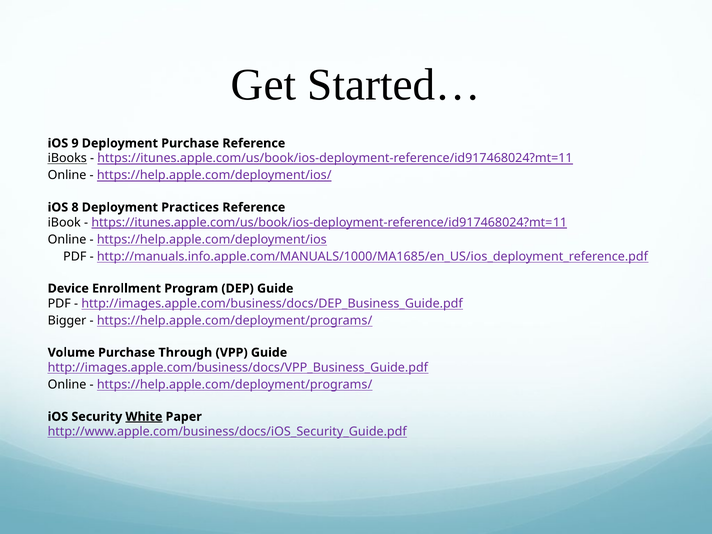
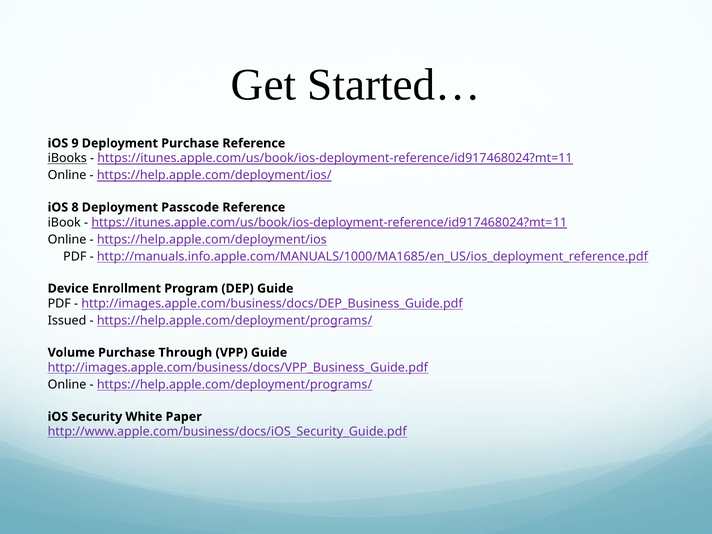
Practices: Practices -> Passcode
Bigger: Bigger -> Issued
White underline: present -> none
